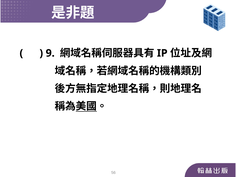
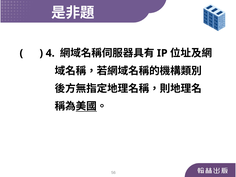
9: 9 -> 4
